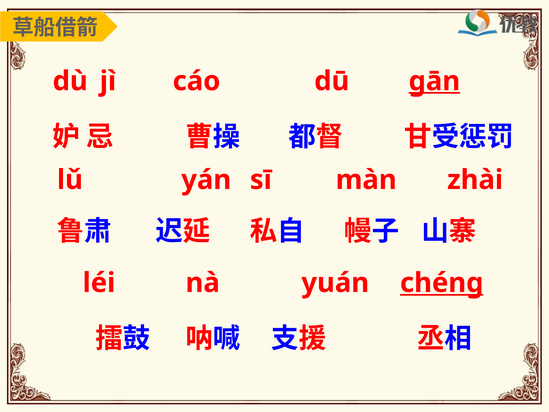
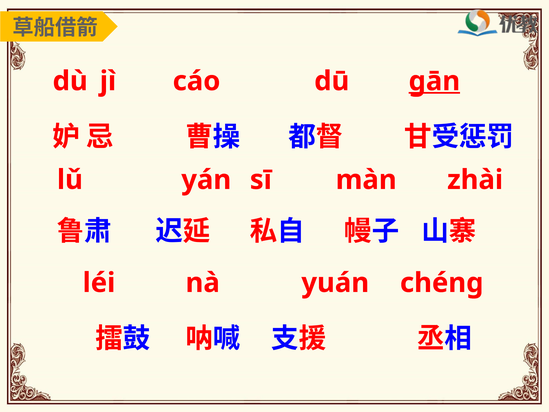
chéng underline: present -> none
